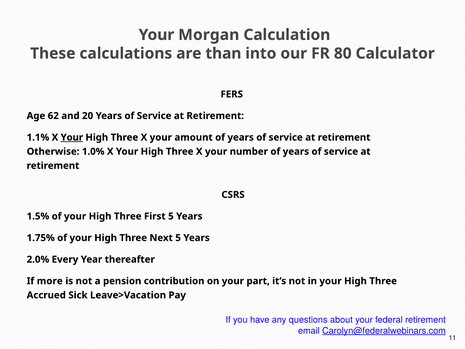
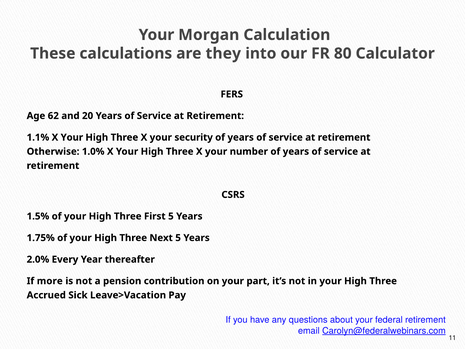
than: than -> they
Your at (72, 137) underline: present -> none
amount: amount -> security
